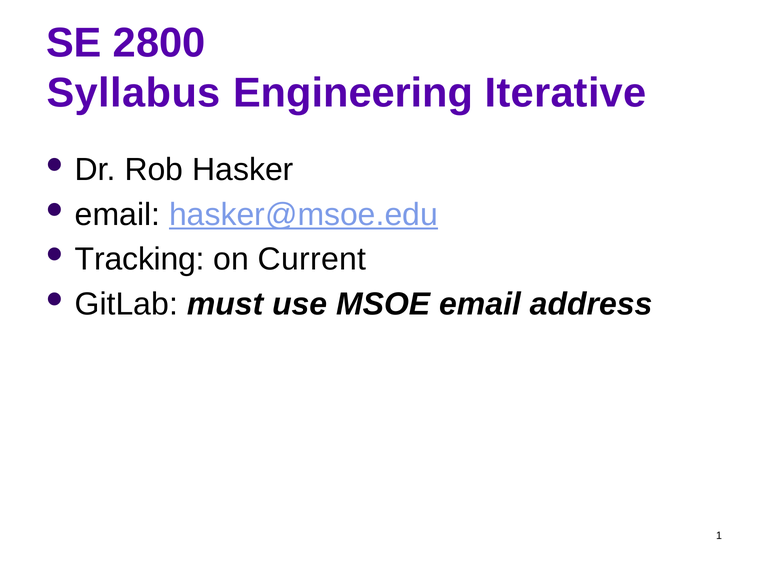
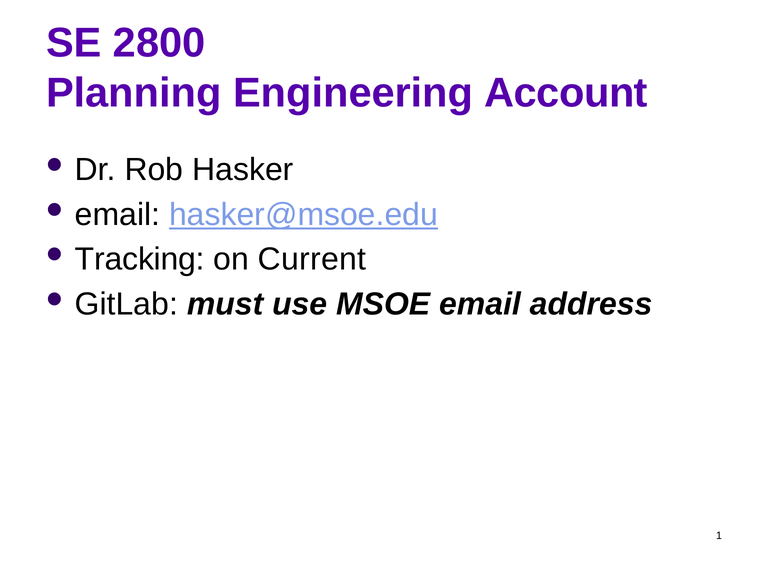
Syllabus: Syllabus -> Planning
Iterative: Iterative -> Account
